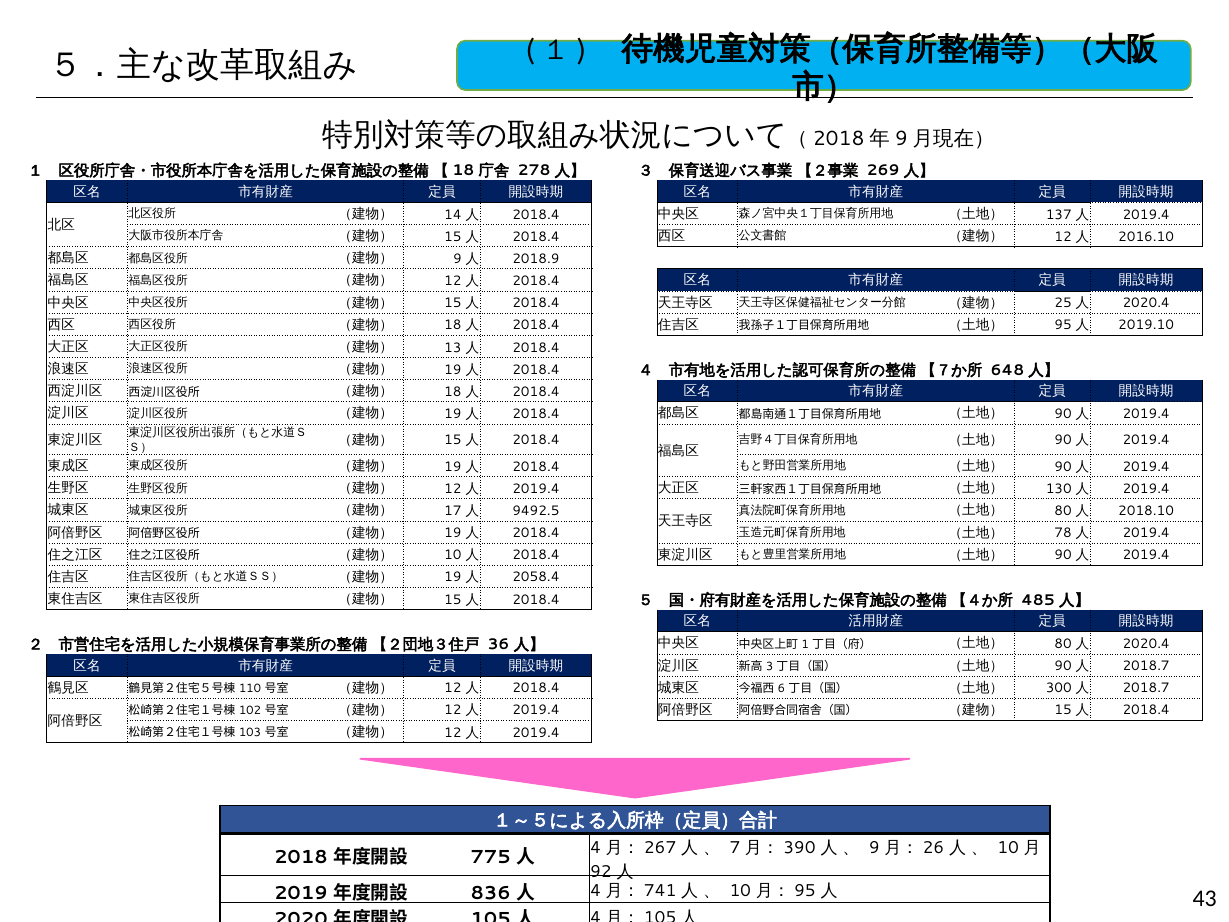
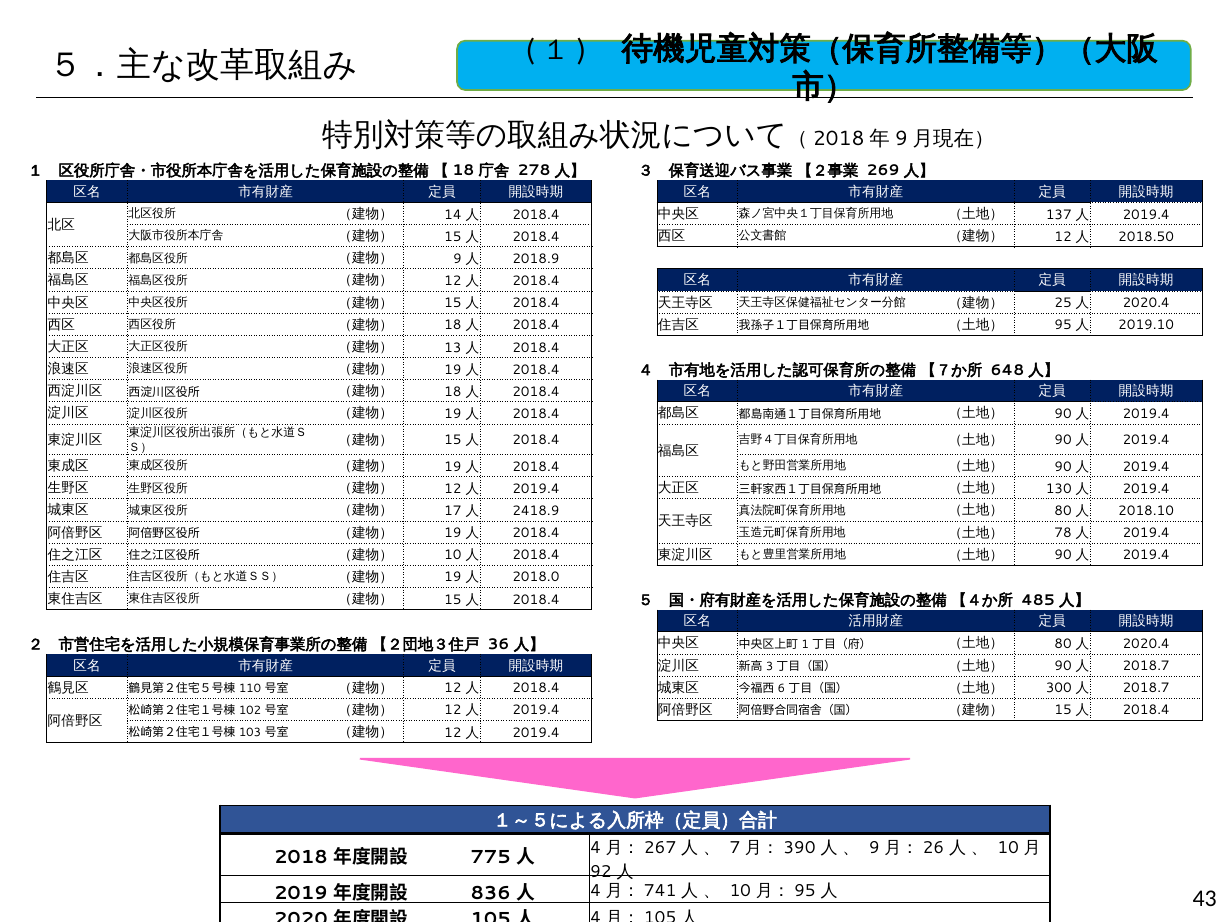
2016.10: 2016.10 -> 2018.50
9492.5: 9492.5 -> 2418.9
2058.4: 2058.4 -> 2018.0
